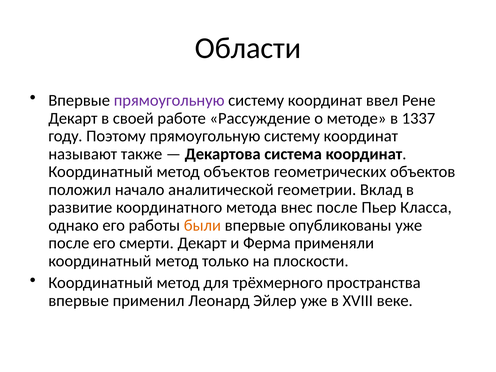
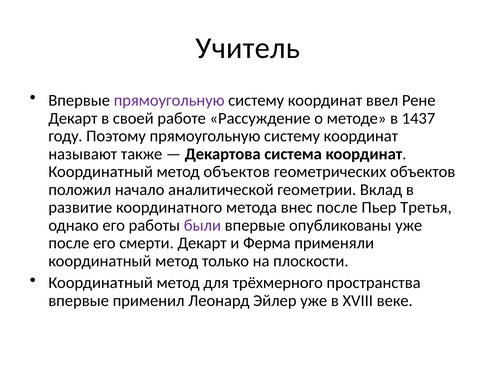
Области: Области -> Учитель
1337: 1337 -> 1437
Класса: Класса -> Третья
были colour: orange -> purple
